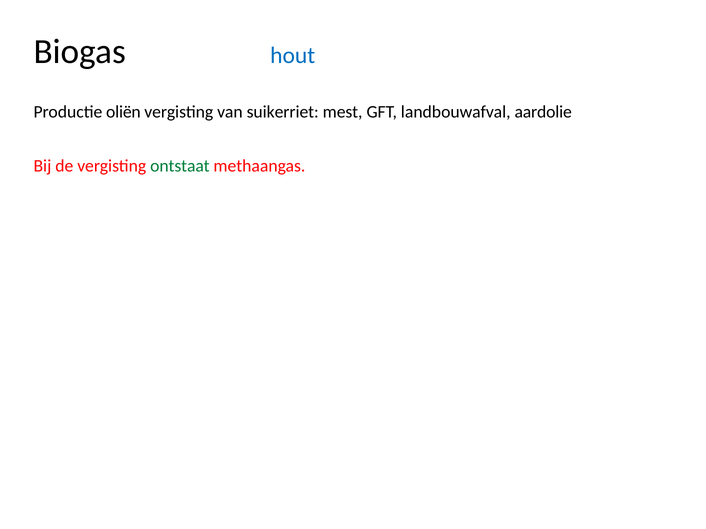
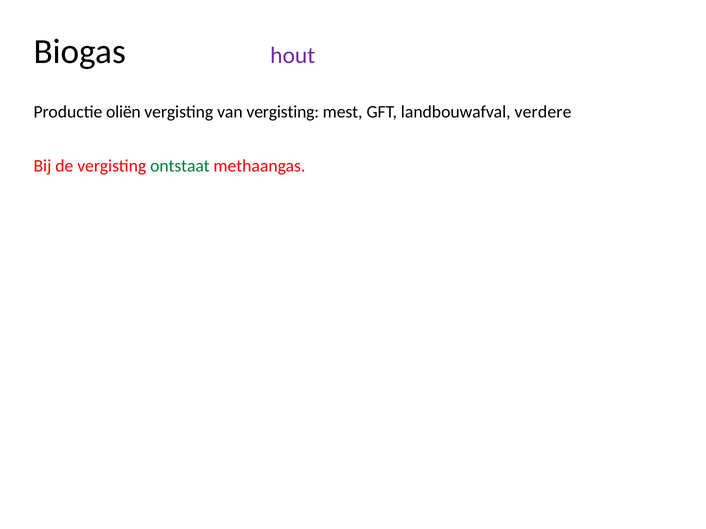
hout at (293, 56) colour: blue -> purple
van suikerriet: suikerriet -> vergisting
aardolie: aardolie -> verdere
